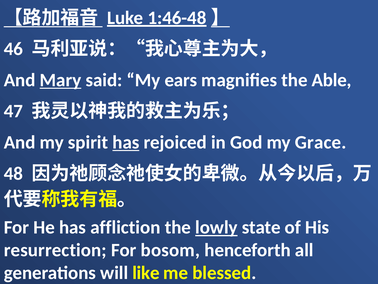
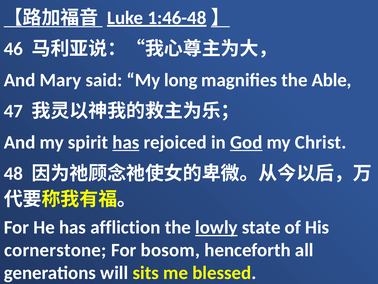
Mary underline: present -> none
ears: ears -> long
God underline: none -> present
Grace: Grace -> Christ
resurrection: resurrection -> cornerstone
like: like -> sits
